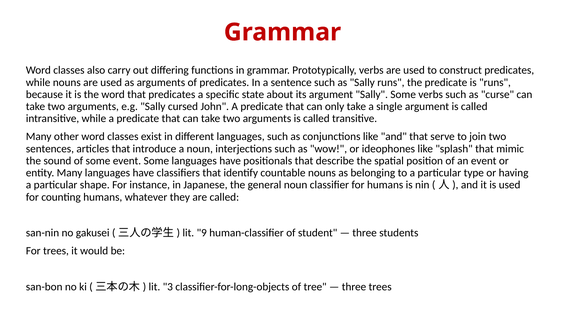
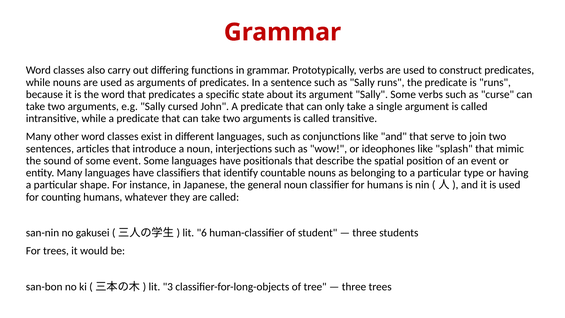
9: 9 -> 6
